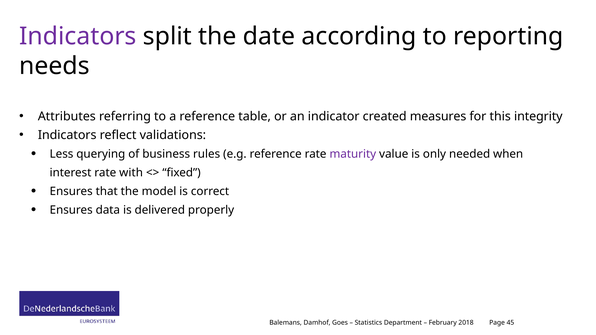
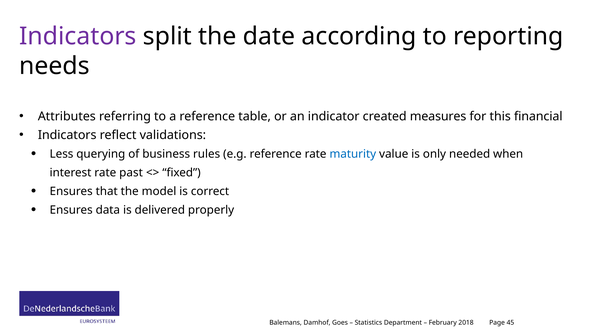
integrity: integrity -> financial
maturity colour: purple -> blue
with: with -> past
